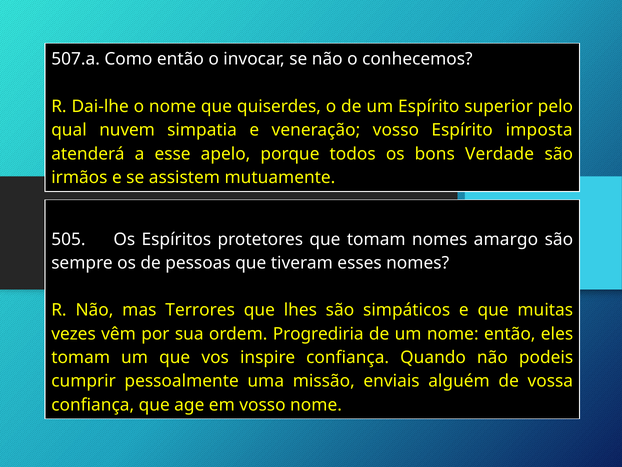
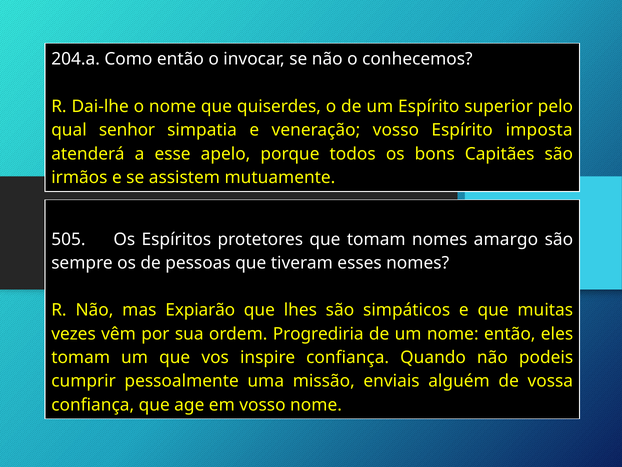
507.a: 507.a -> 204.a
nuvem: nuvem -> senhor
Verdade: Verdade -> Capitães
Terrores: Terrores -> Expiarão
